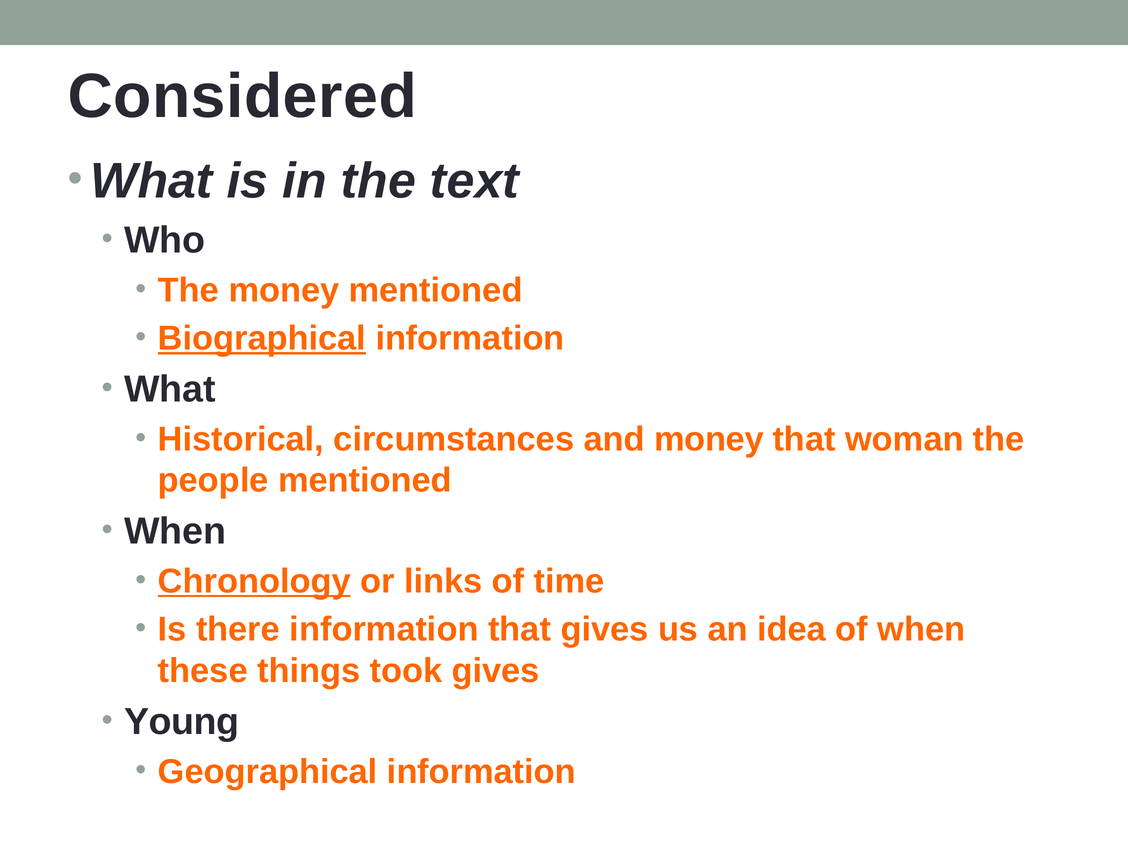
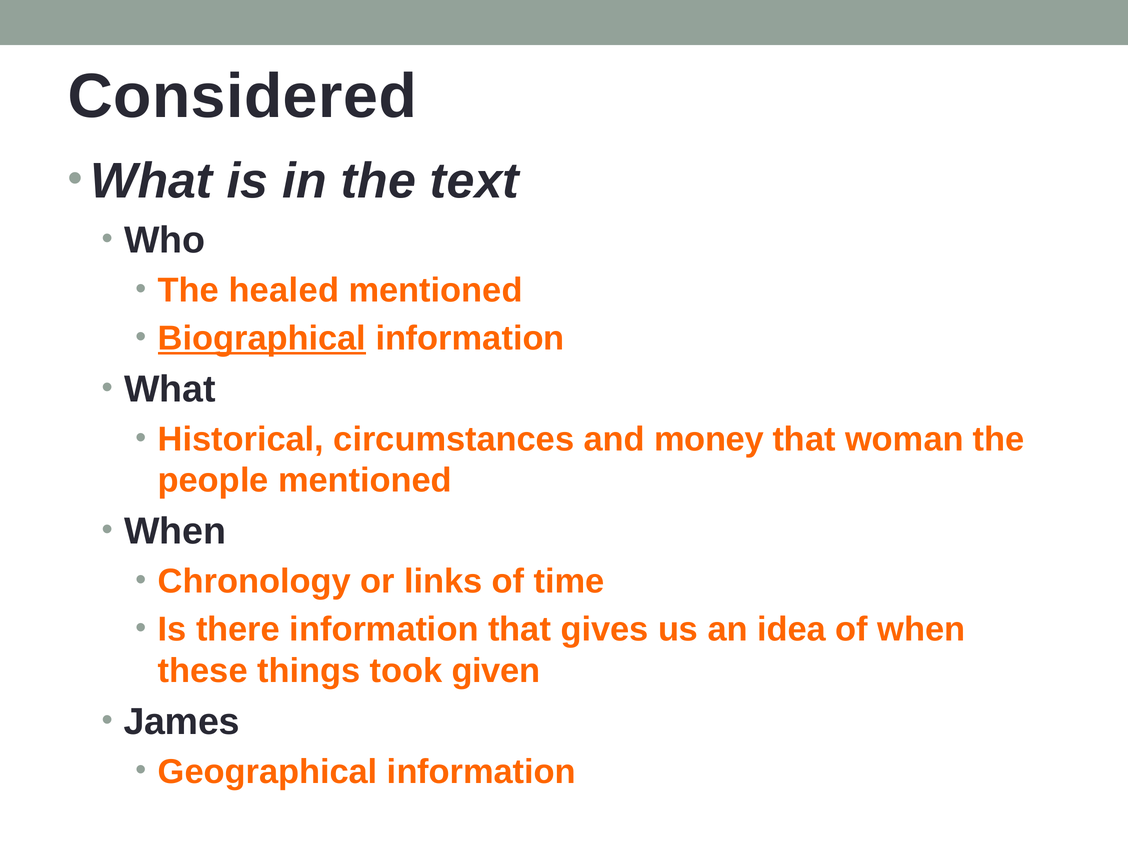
The money: money -> healed
Chronology underline: present -> none
took gives: gives -> given
Young: Young -> James
